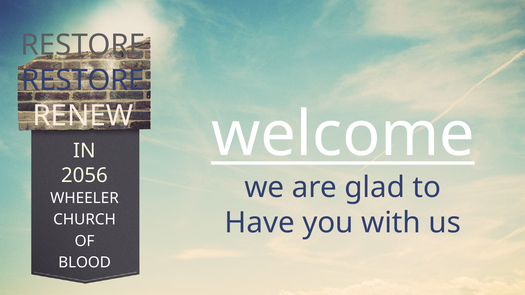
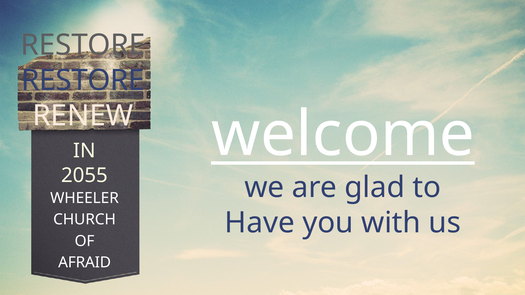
2056: 2056 -> 2055
BLOOD: BLOOD -> AFRAID
